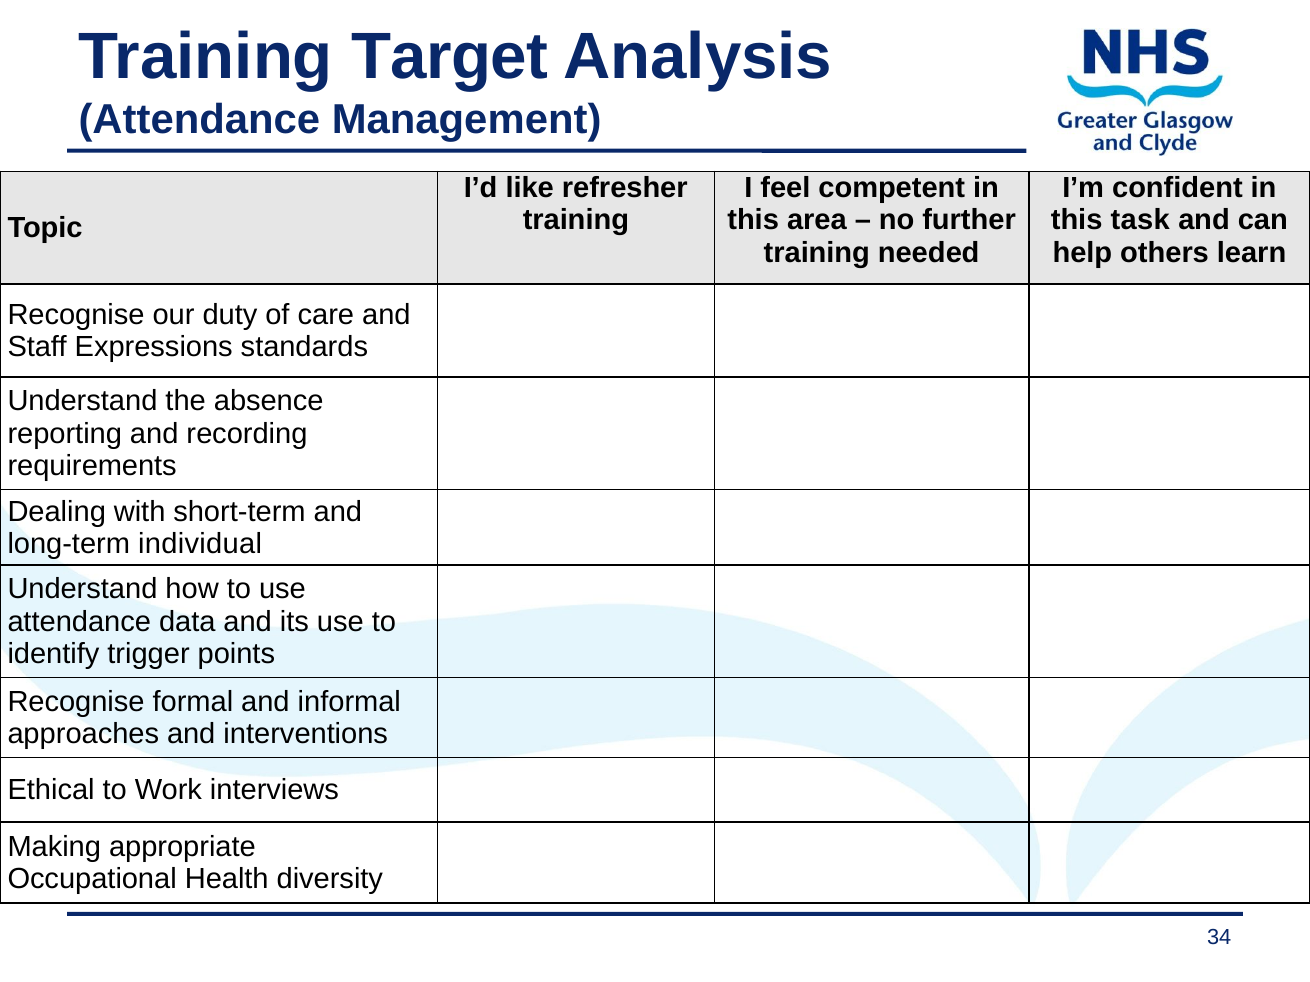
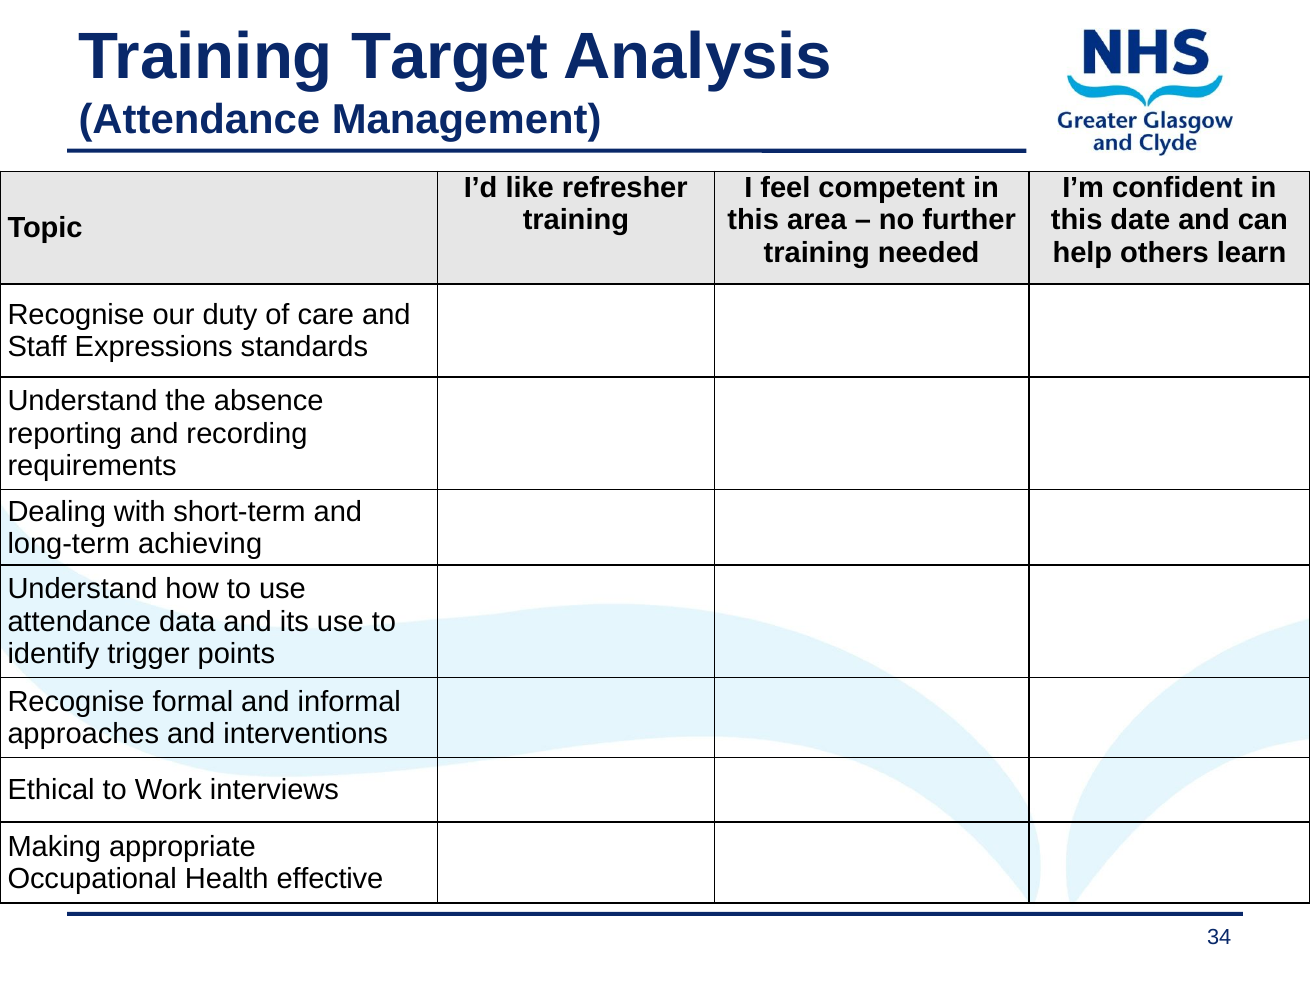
task: task -> date
individual: individual -> achieving
diversity: diversity -> effective
